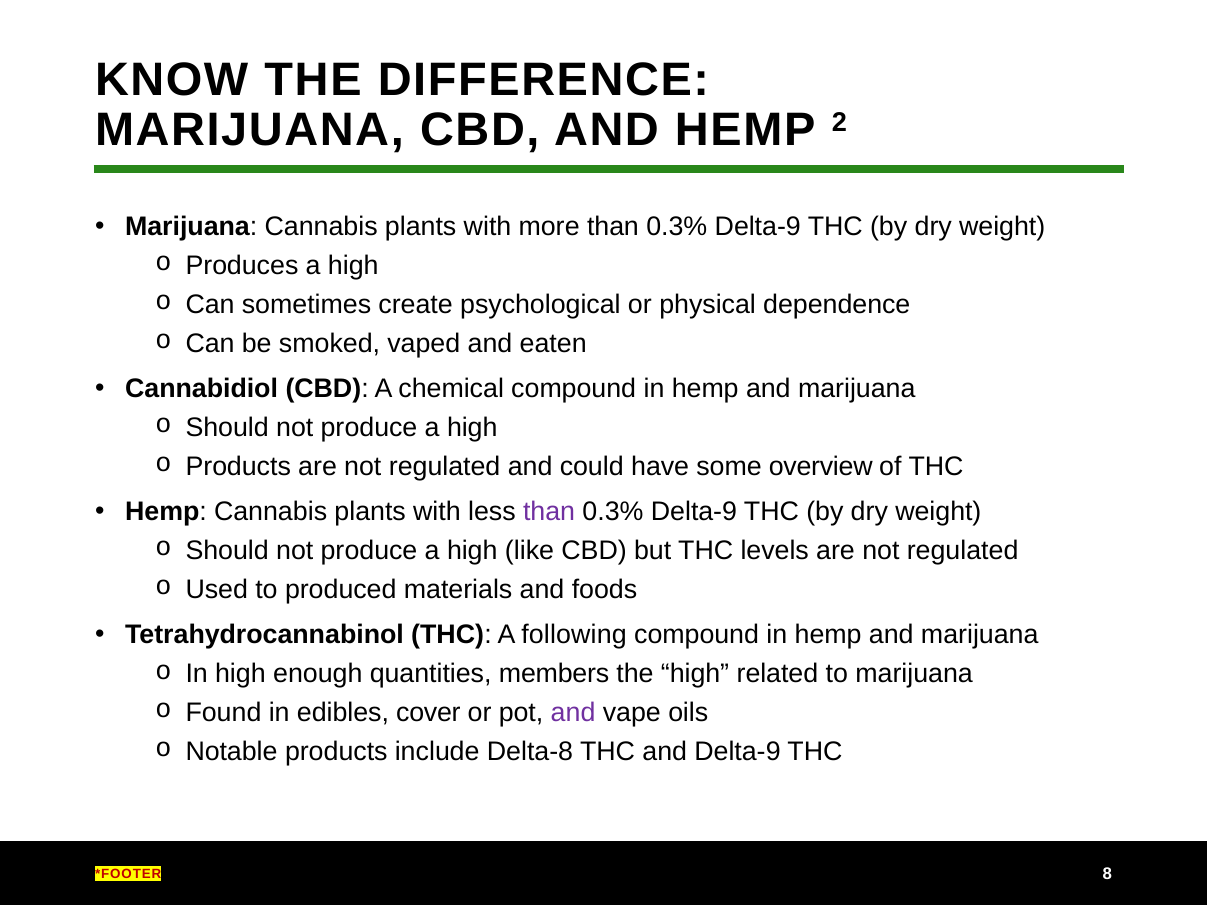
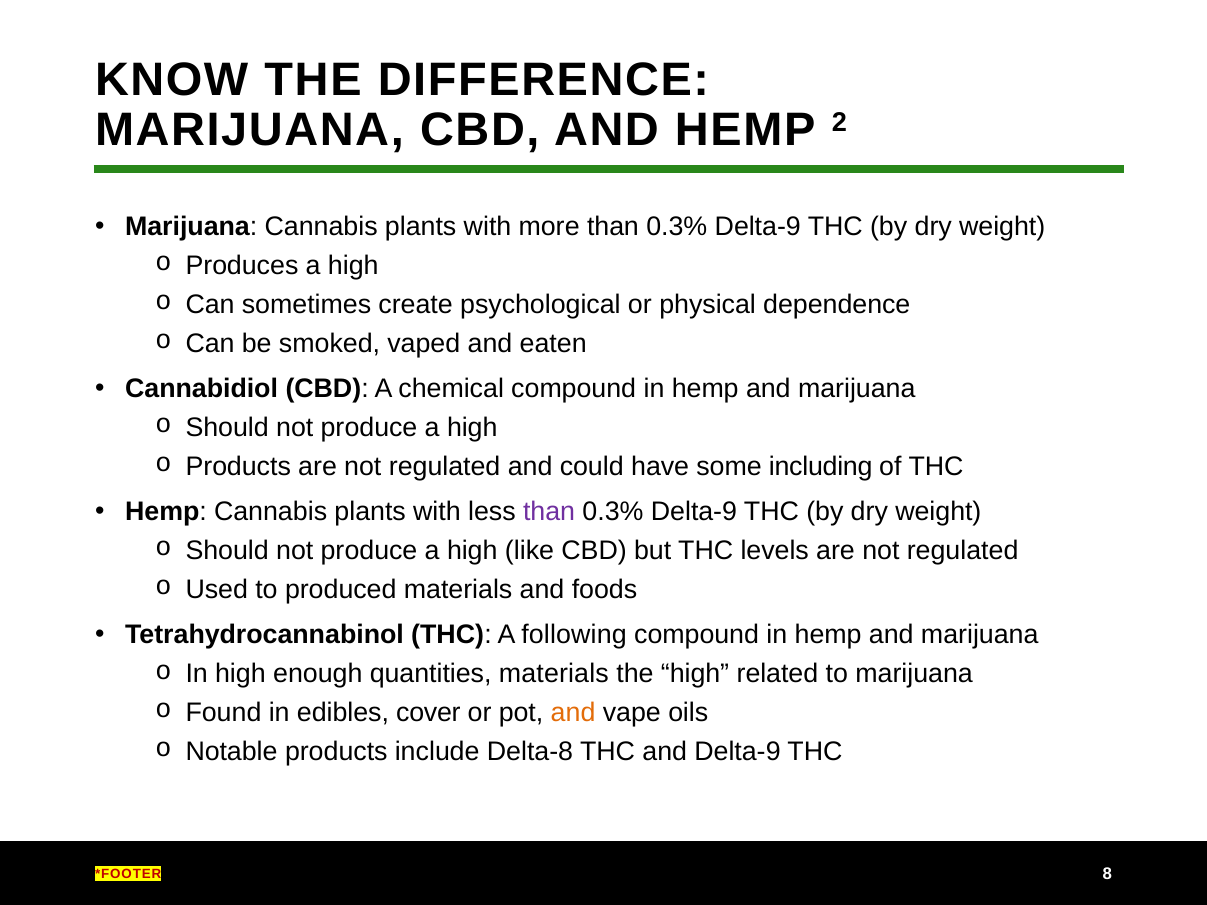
overview: overview -> including
quantities members: members -> materials
and at (573, 713) colour: purple -> orange
